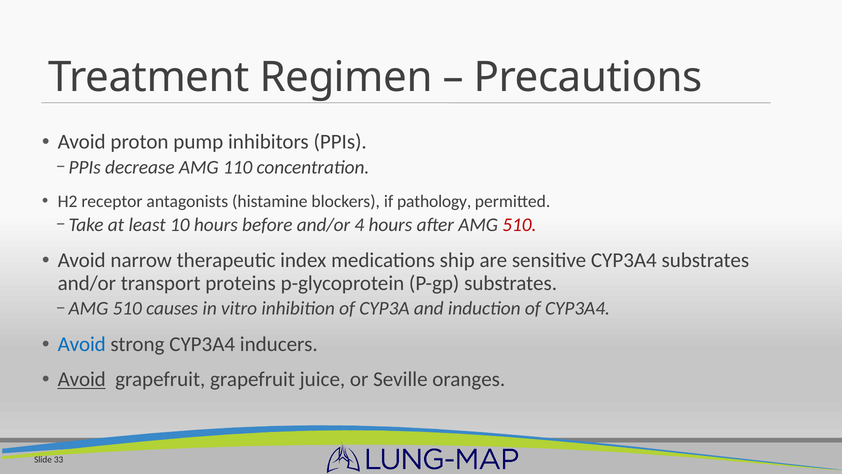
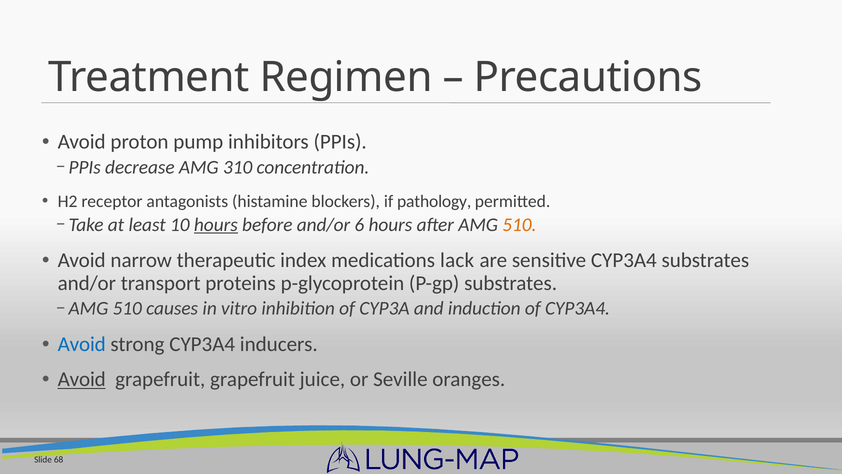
110: 110 -> 310
hours at (216, 225) underline: none -> present
4: 4 -> 6
510 at (519, 225) colour: red -> orange
ship: ship -> lack
33: 33 -> 68
